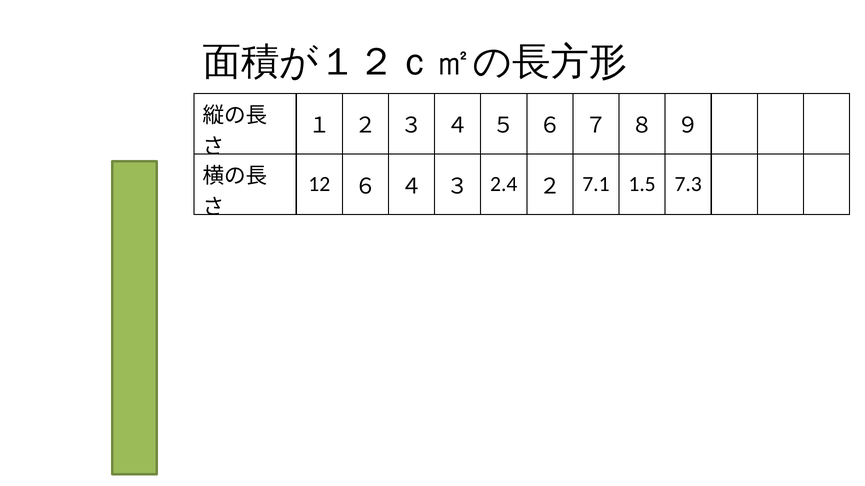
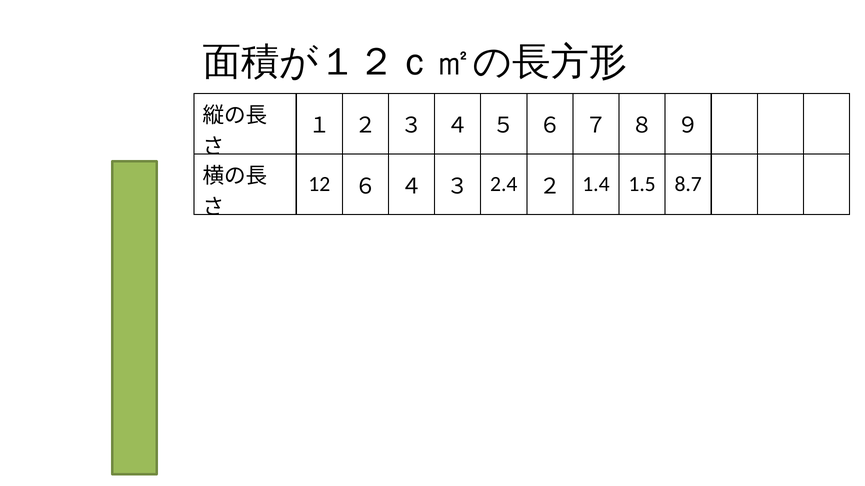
7.1: 7.1 -> 1.4
7.3: 7.3 -> 8.7
